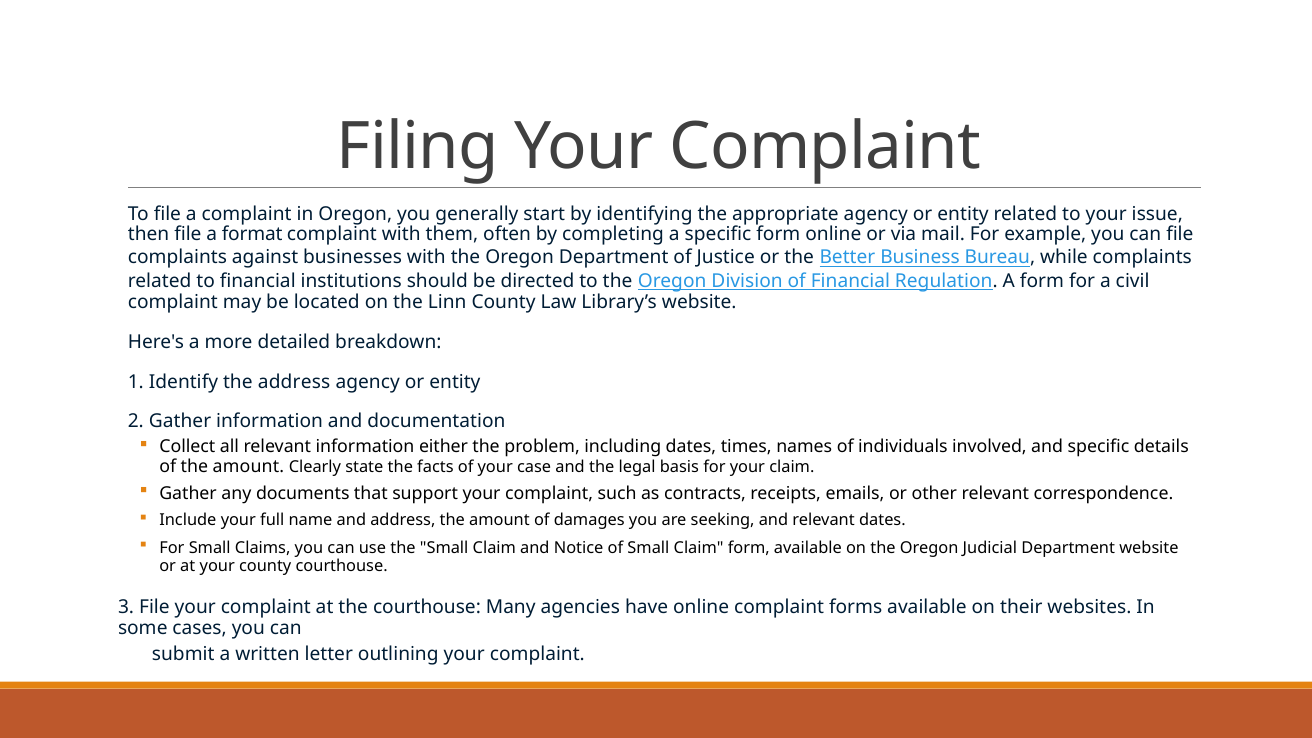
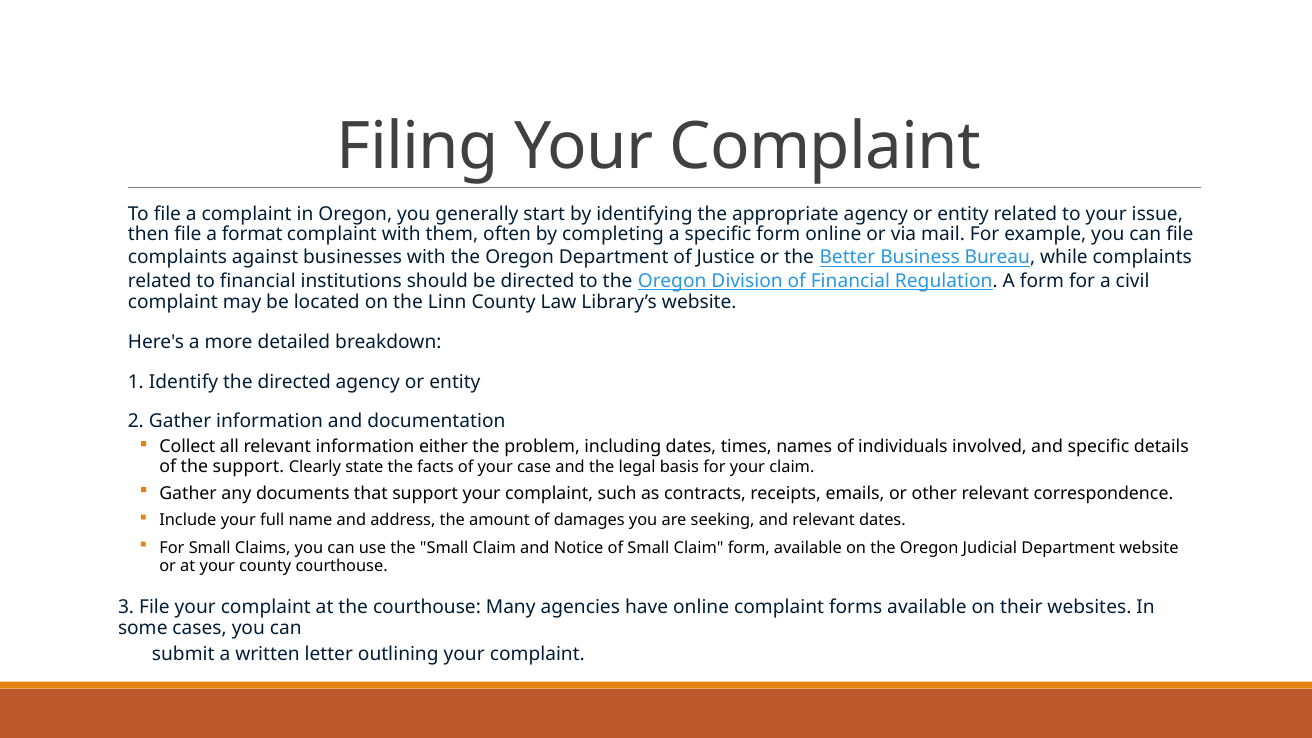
the address: address -> directed
of the amount: amount -> support
